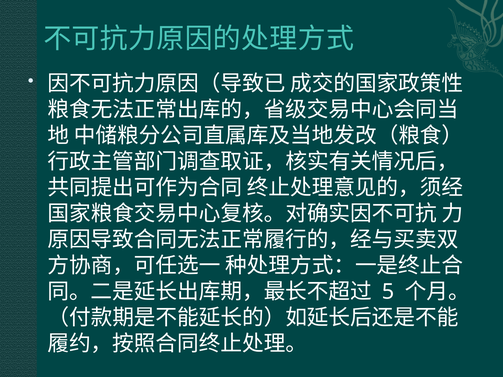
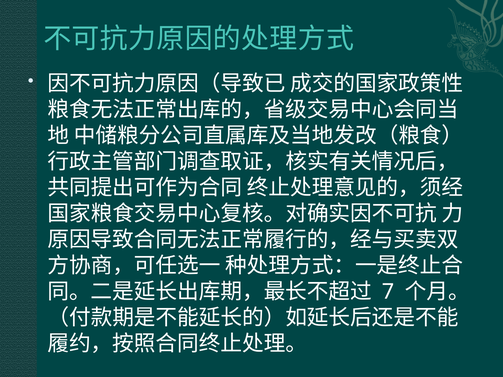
5: 5 -> 7
